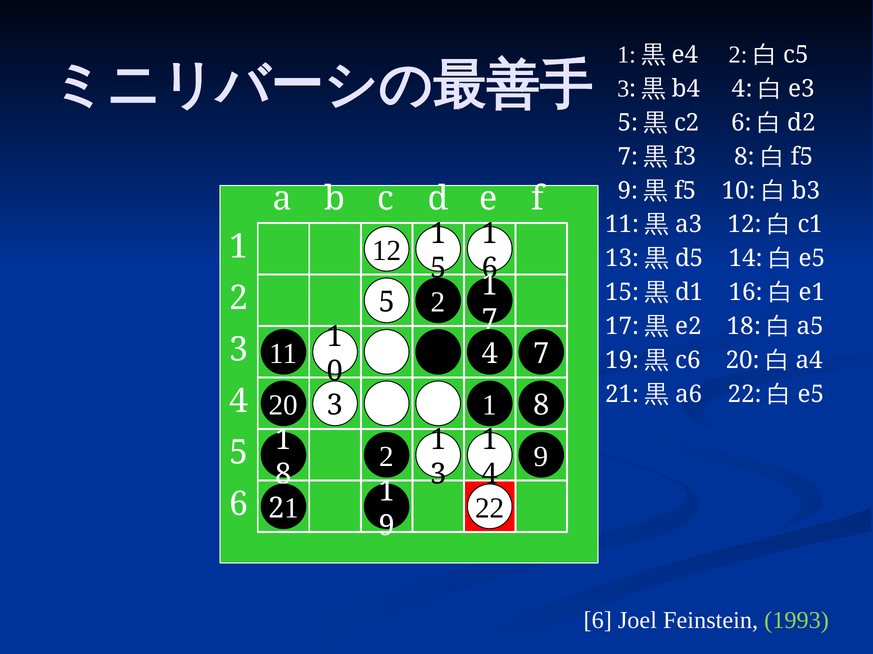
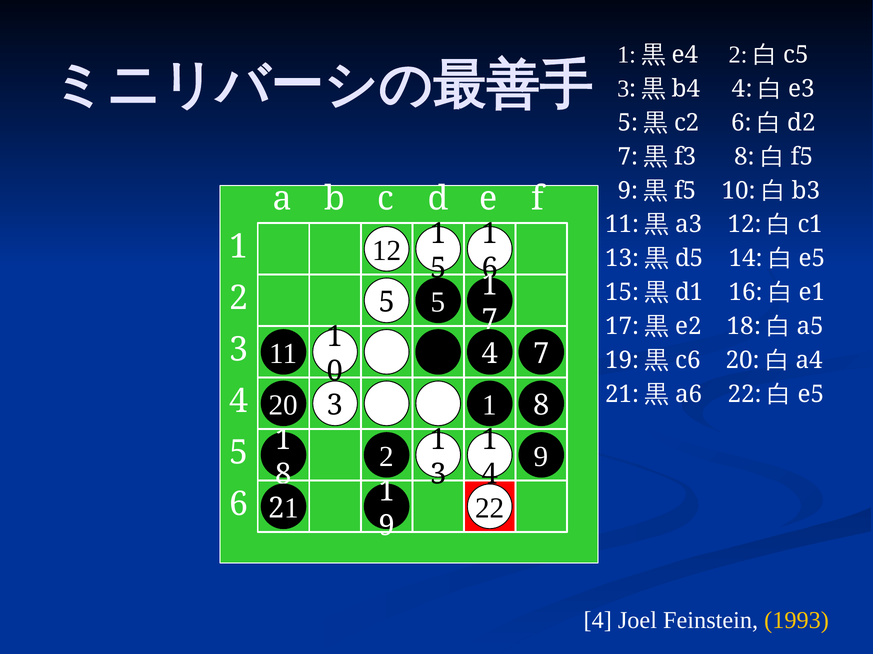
5 2: 2 -> 5
6 at (598, 621): 6 -> 4
1993 colour: light green -> yellow
